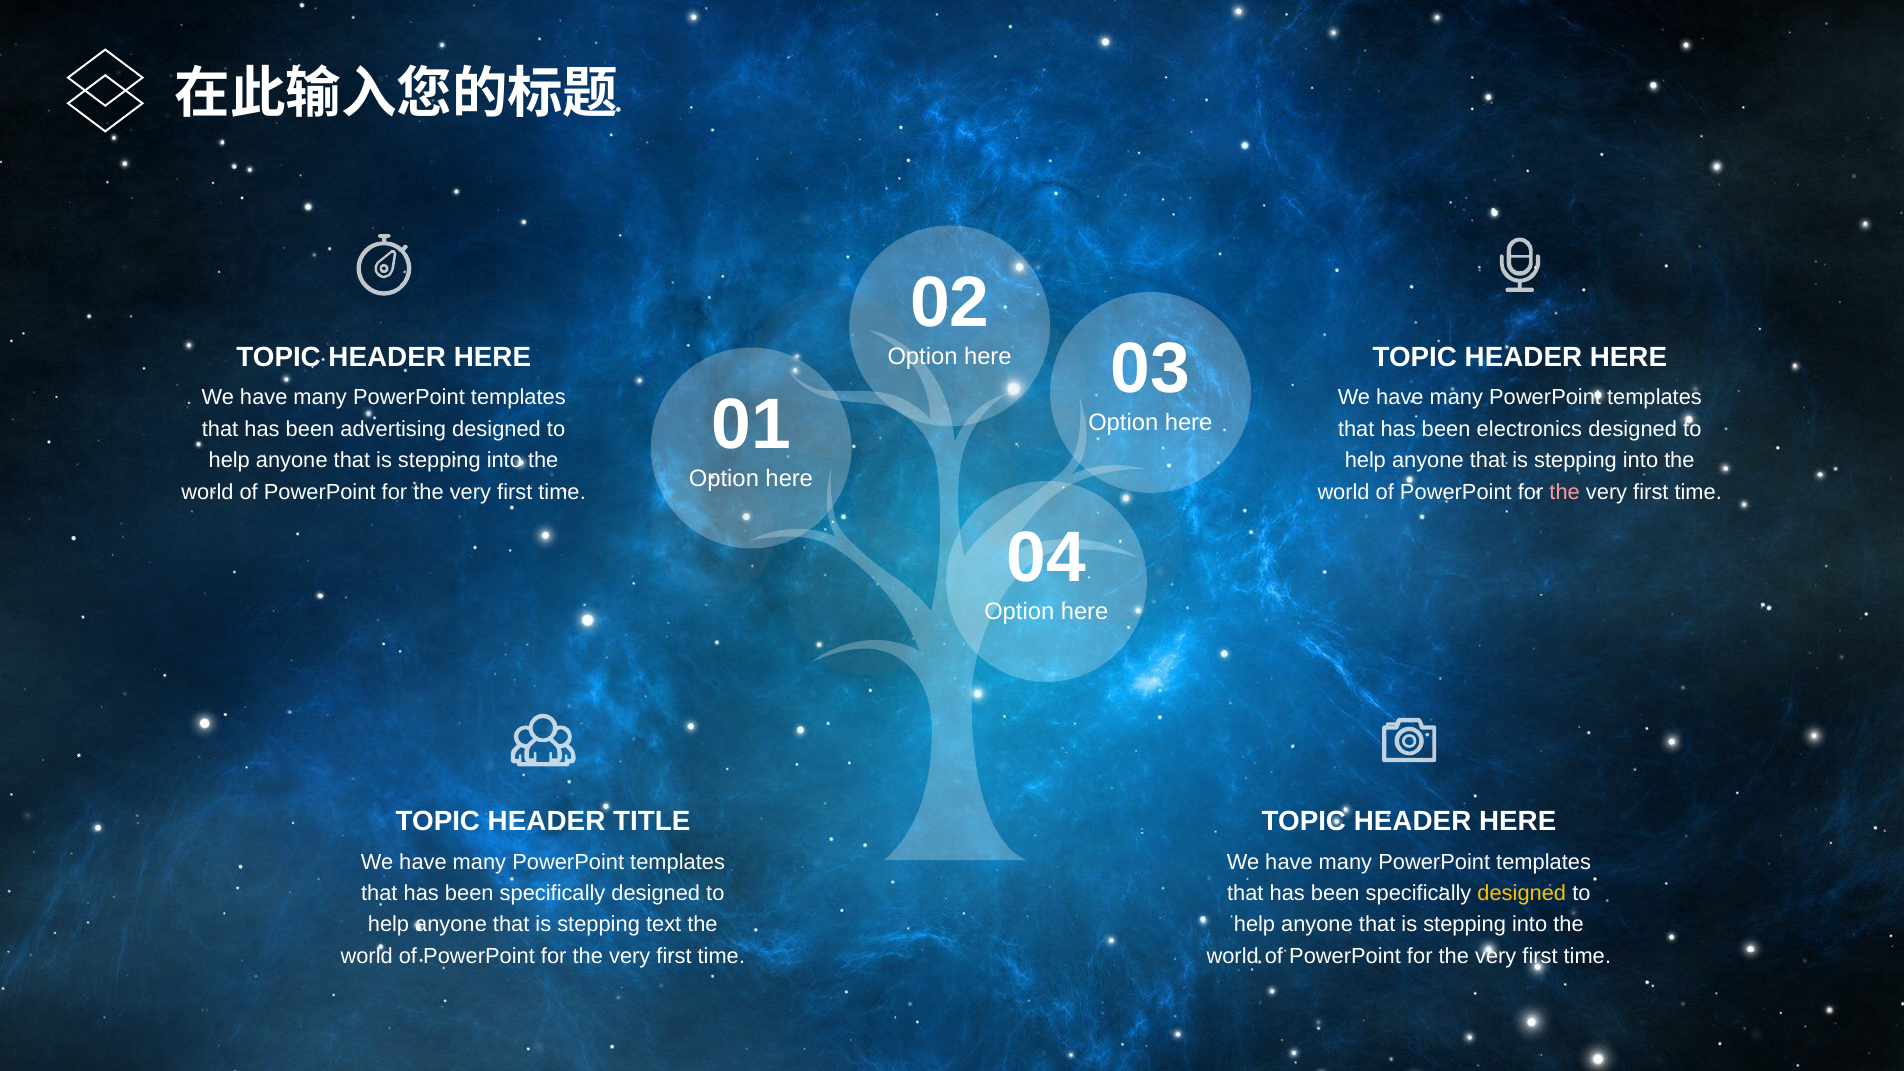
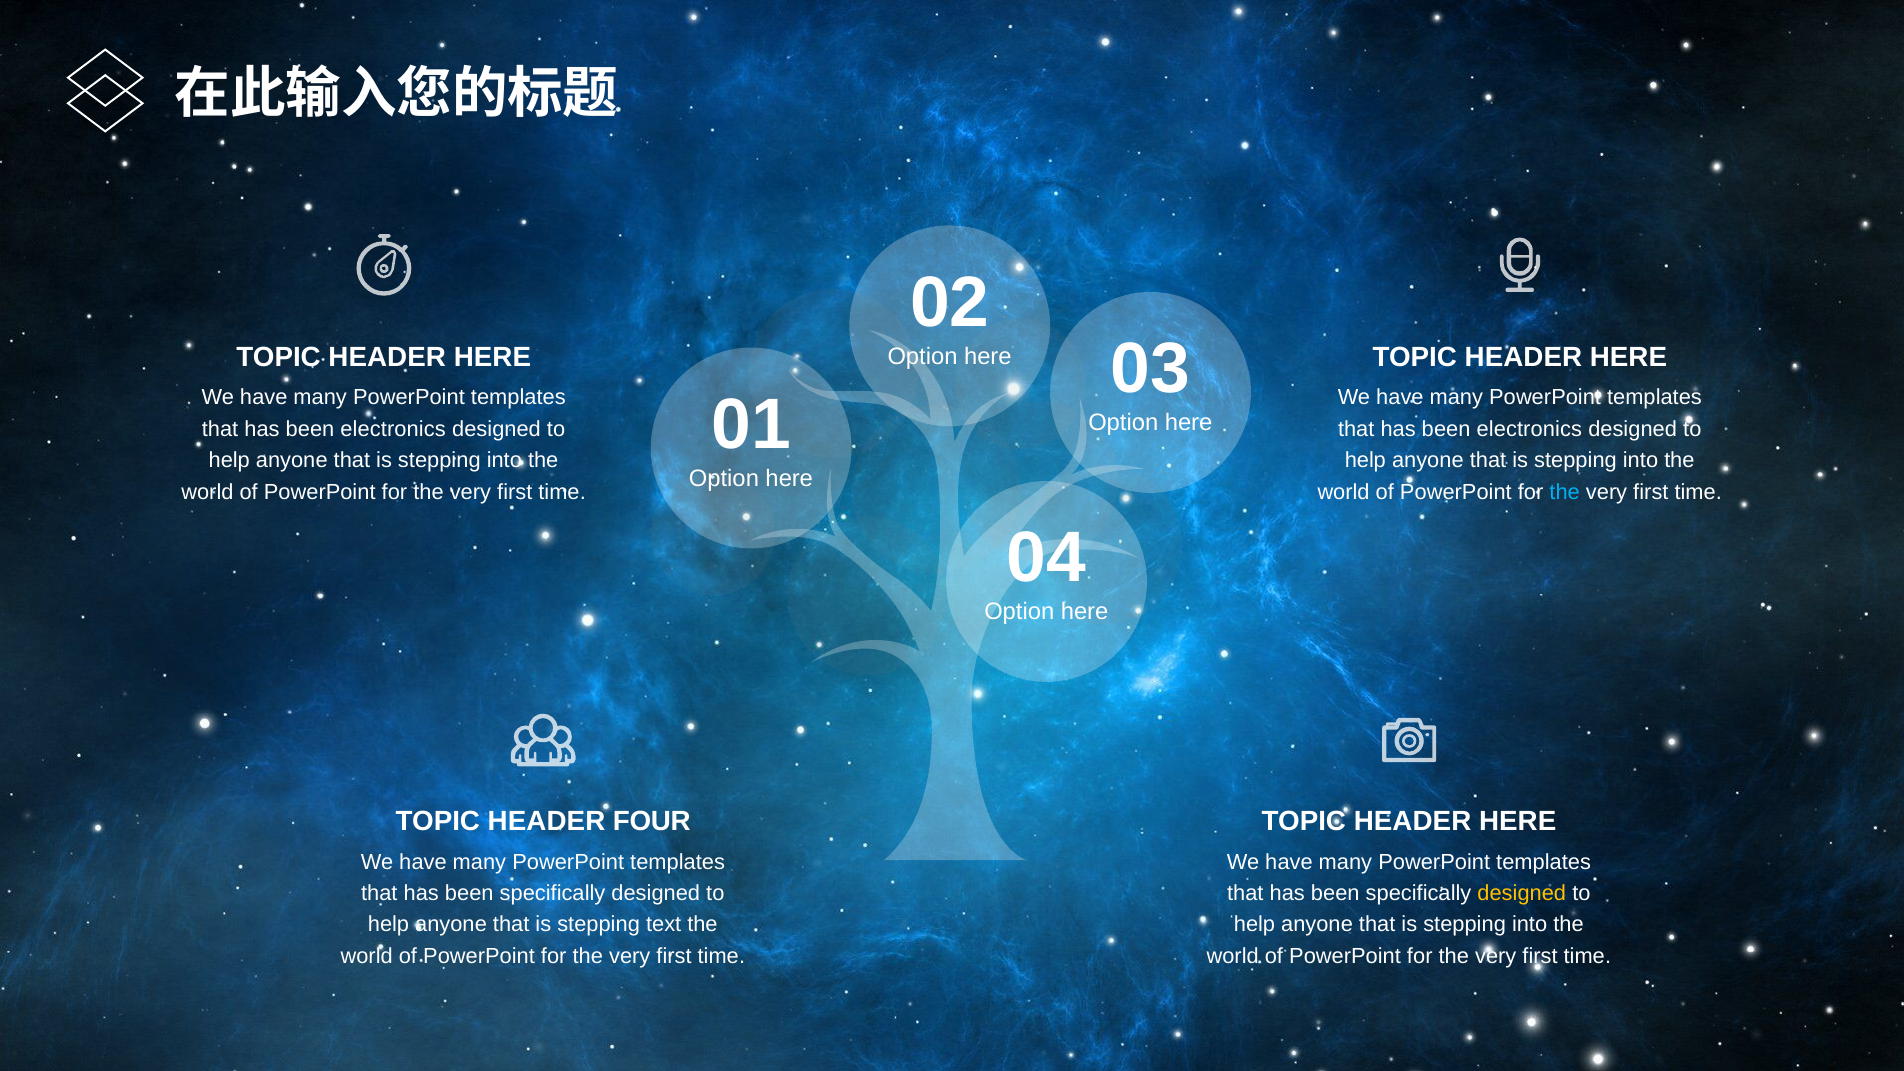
advertising at (393, 429): advertising -> electronics
the at (1565, 492) colour: pink -> light blue
TITLE: TITLE -> FOUR
